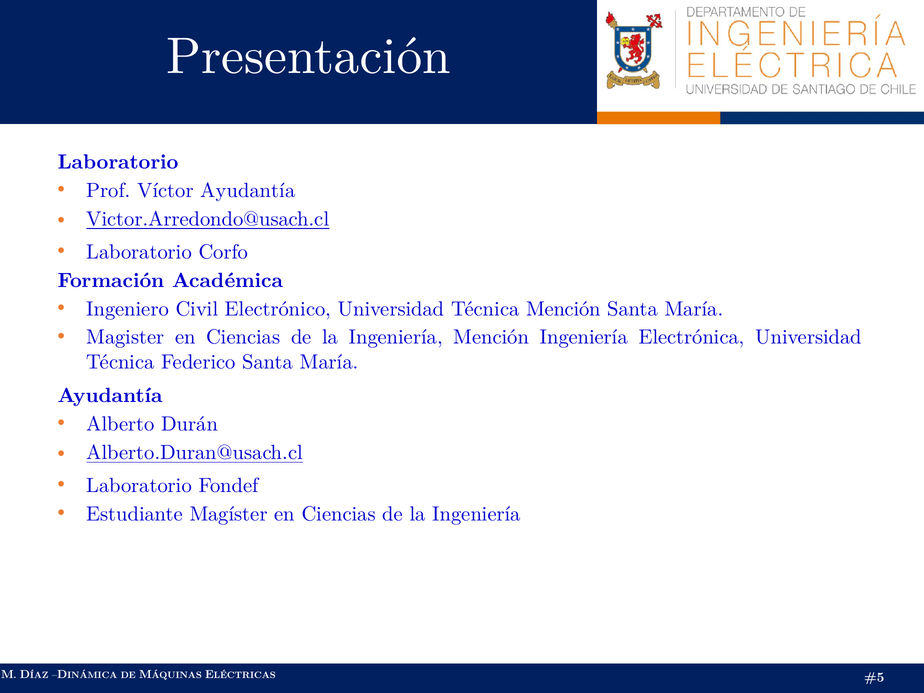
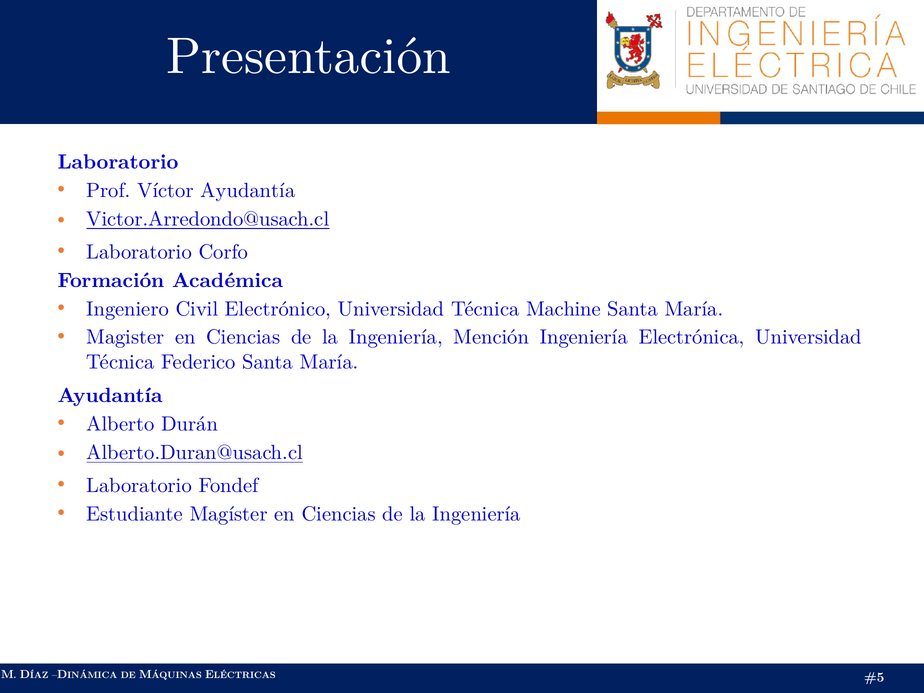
Técnica Mención: Mención -> Machine
